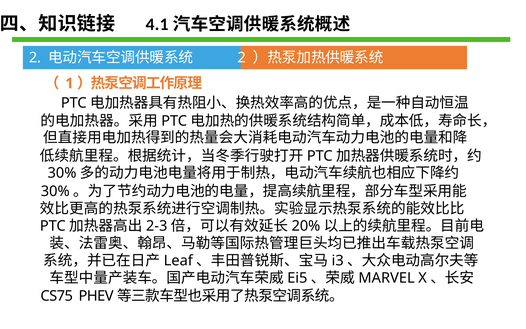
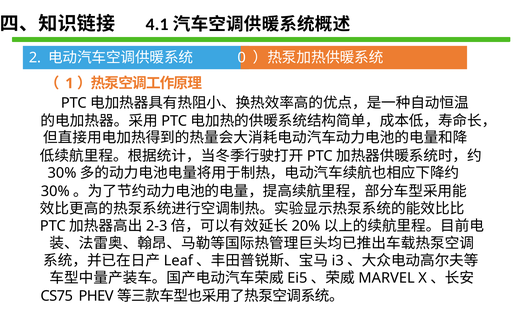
2 at (242, 58): 2 -> 0
